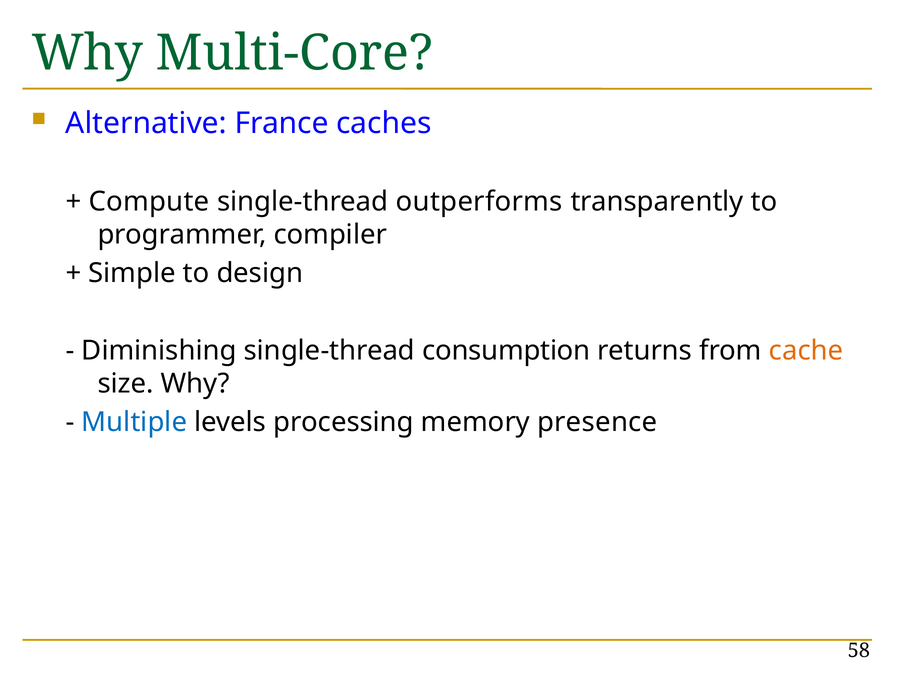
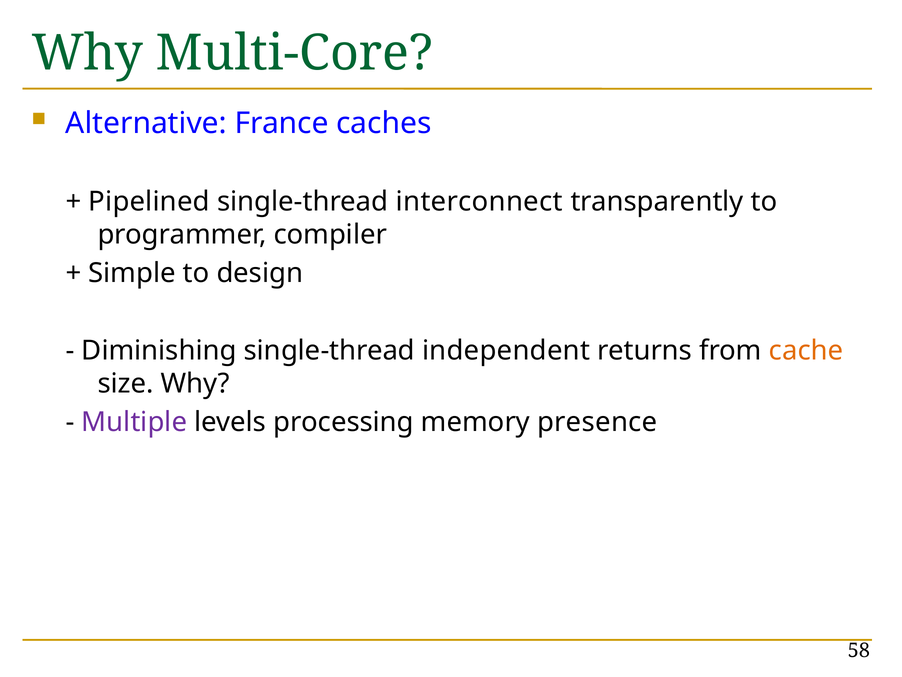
Compute: Compute -> Pipelined
outperforms: outperforms -> interconnect
consumption: consumption -> independent
Multiple colour: blue -> purple
